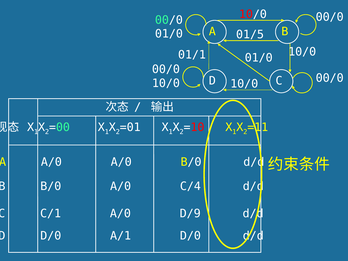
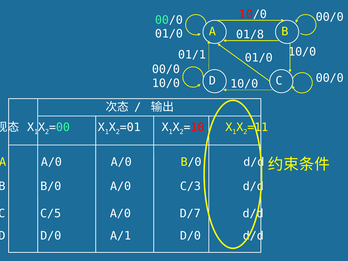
01/5: 01/5 -> 01/8
C/4: C/4 -> C/3
C/1: C/1 -> C/5
D/9: D/9 -> D/7
